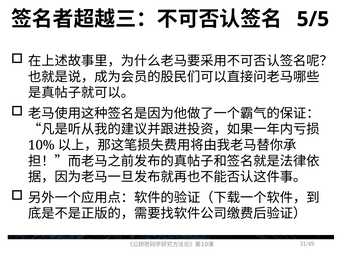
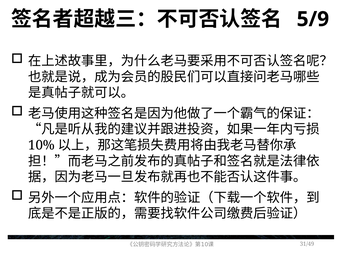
5/5: 5/5 -> 5/9
